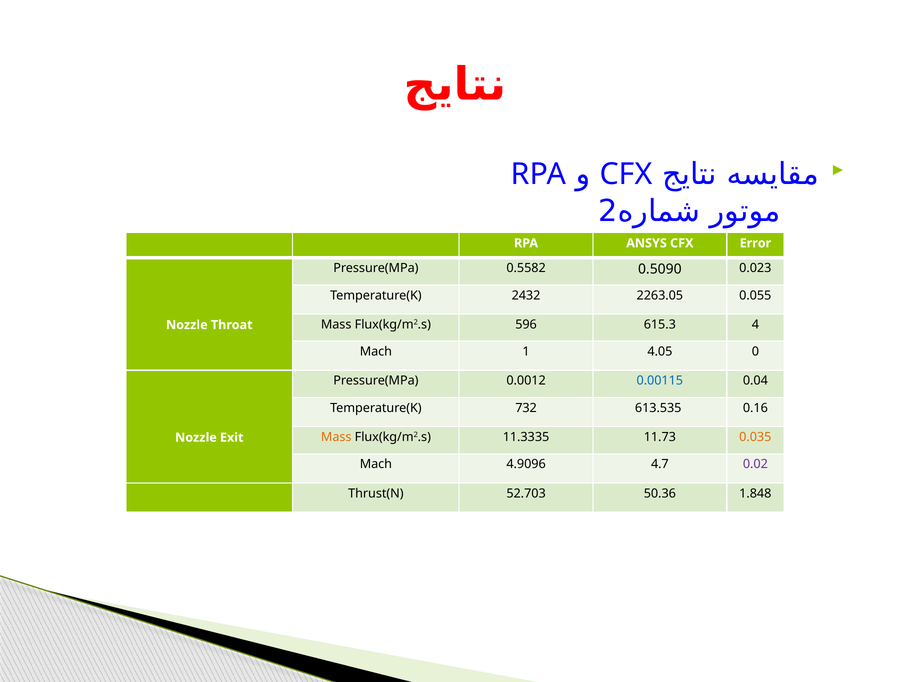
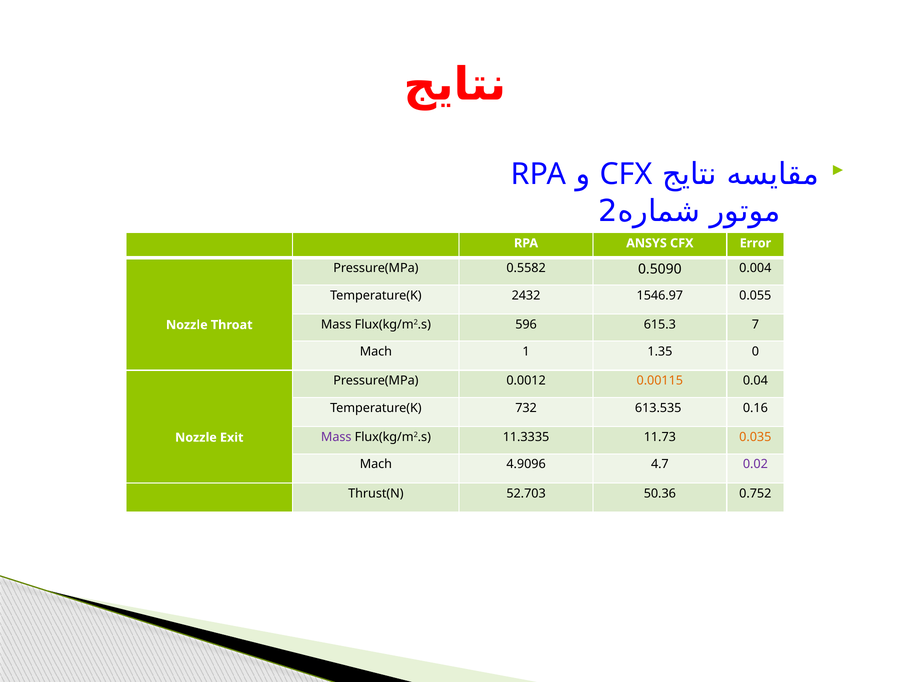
0.023: 0.023 -> 0.004
2263.05: 2263.05 -> 1546.97
4: 4 -> 7
4.05: 4.05 -> 1.35
0.00115 colour: blue -> orange
Mass at (336, 437) colour: orange -> purple
1.848: 1.848 -> 0.752
